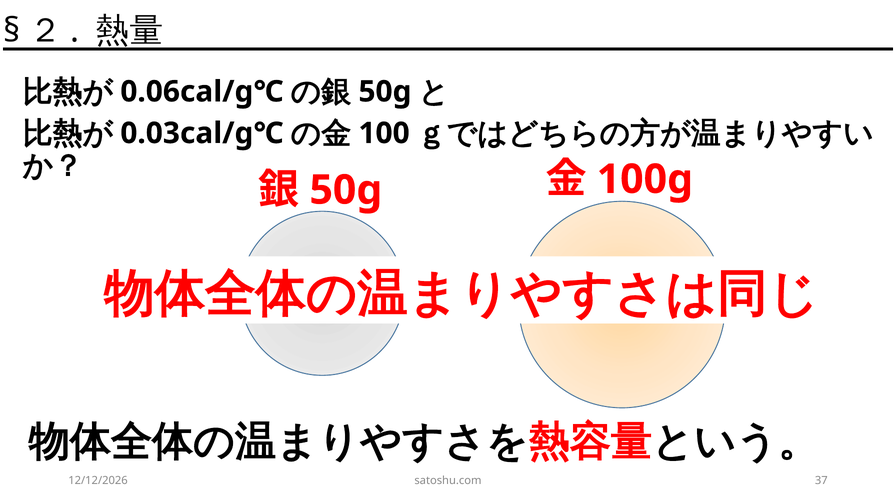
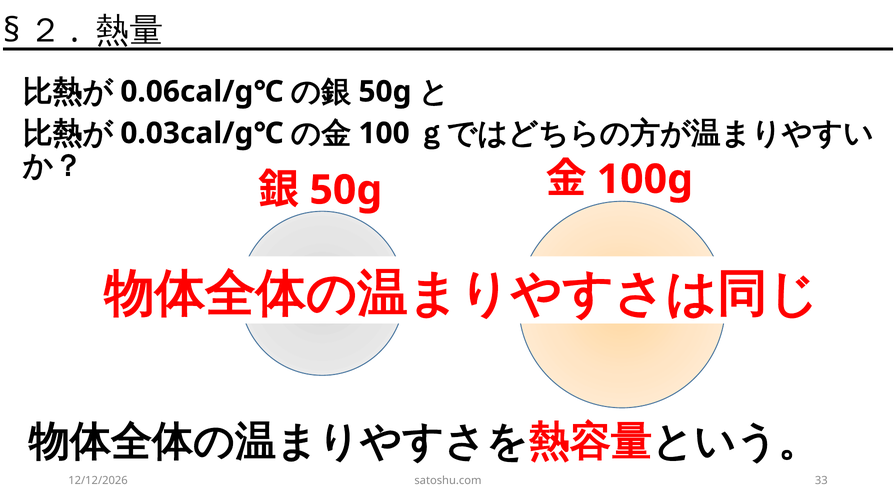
37: 37 -> 33
